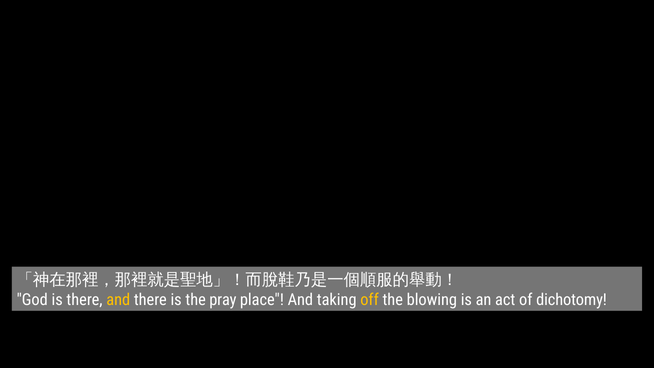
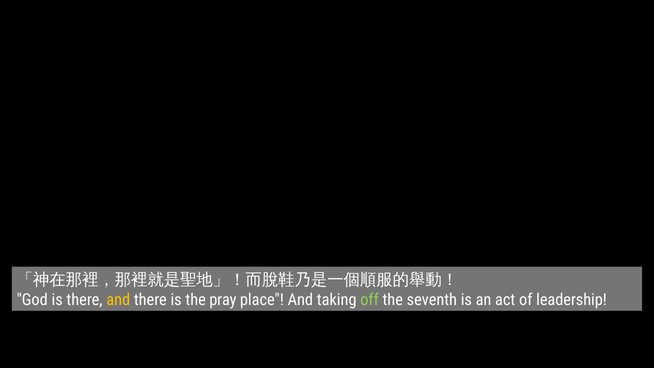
off colour: yellow -> light green
blowing: blowing -> seventh
dichotomy: dichotomy -> leadership
